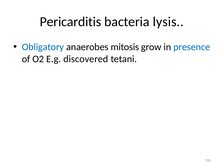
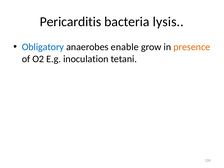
mitosis: mitosis -> enable
presence colour: blue -> orange
discovered: discovered -> inoculation
